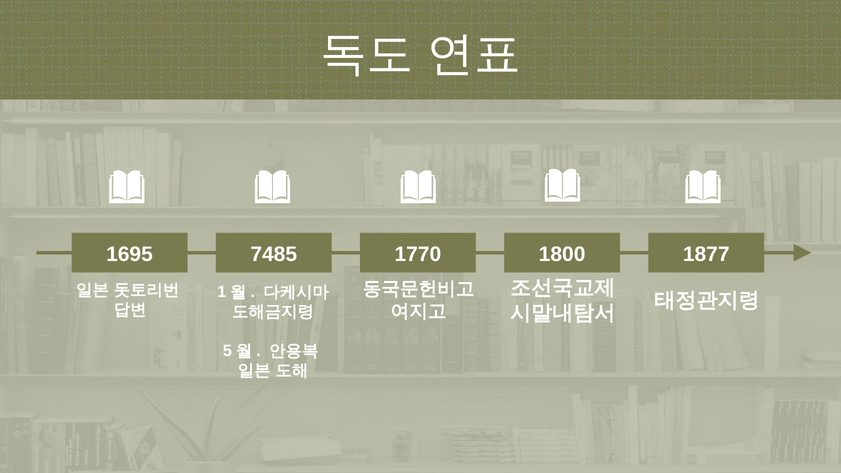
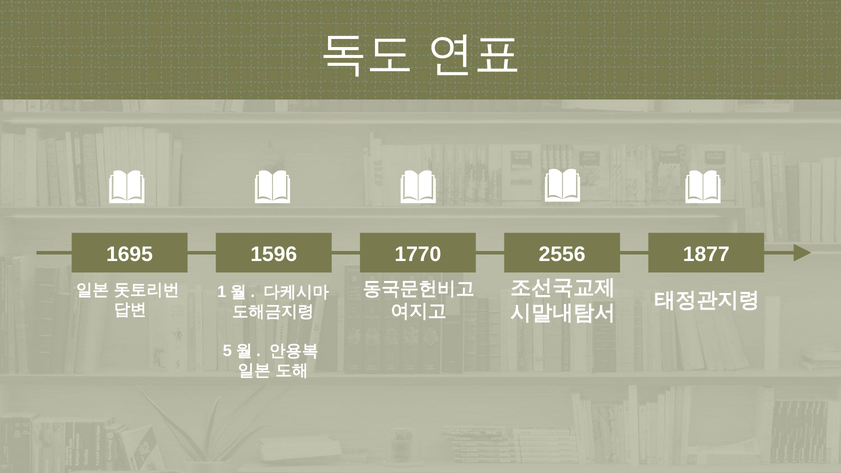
7485: 7485 -> 1596
1800: 1800 -> 2556
